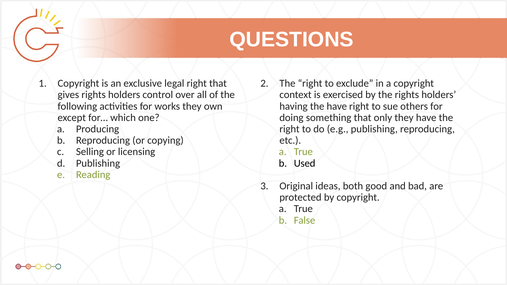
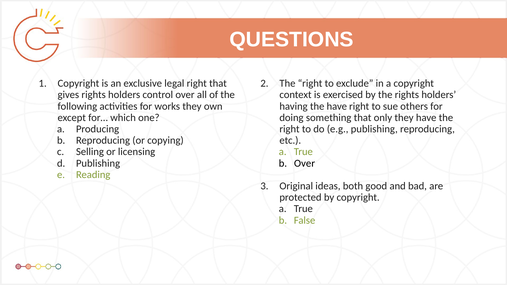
Used at (305, 163): Used -> Over
